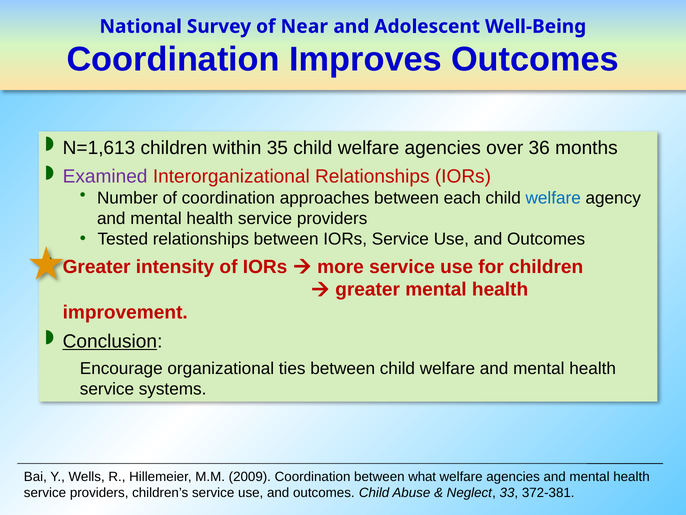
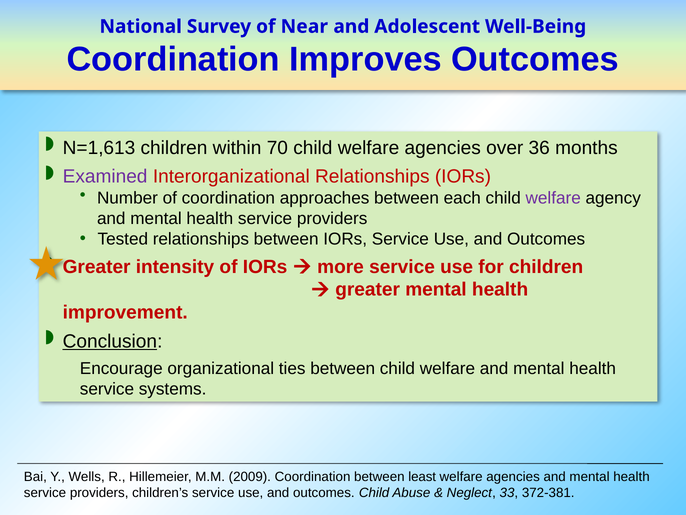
35: 35 -> 70
welfare at (553, 198) colour: blue -> purple
what: what -> least
